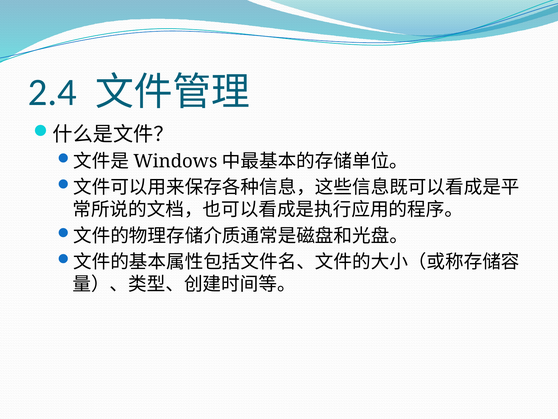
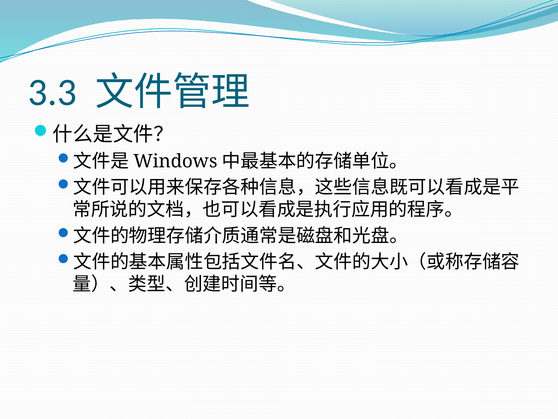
2.4: 2.4 -> 3.3
